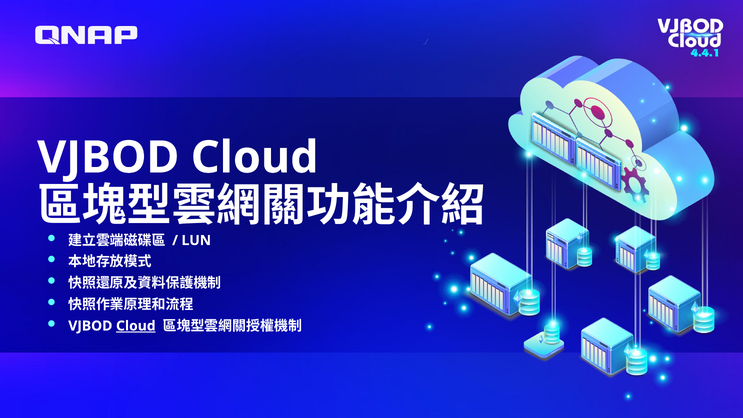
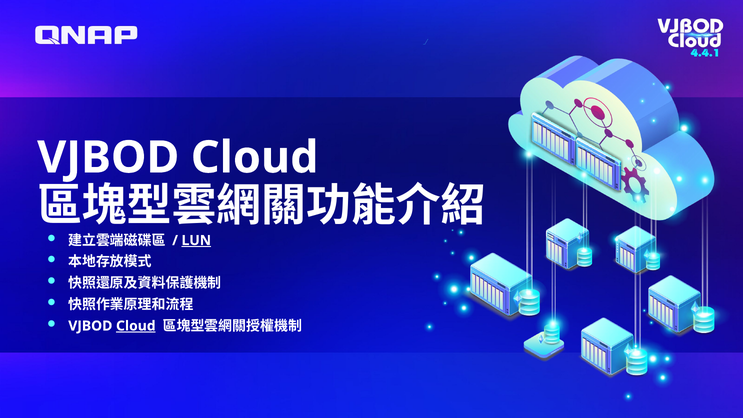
LUN underline: none -> present
